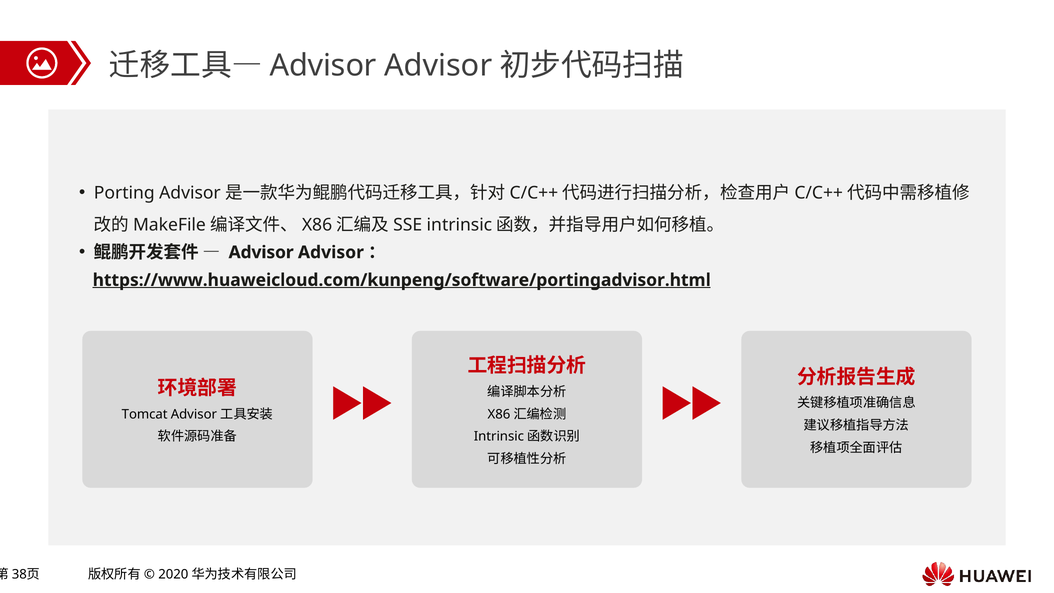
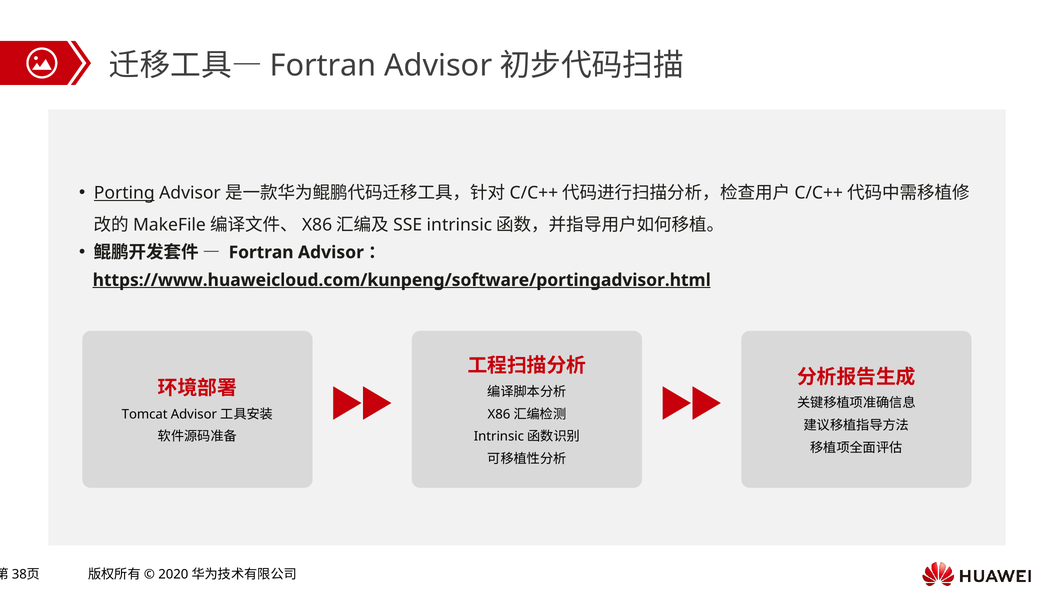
Advisor at (323, 66): Advisor -> Fortran
Porting underline: none -> present
Advisor at (261, 252): Advisor -> Fortran
